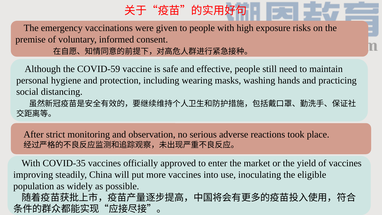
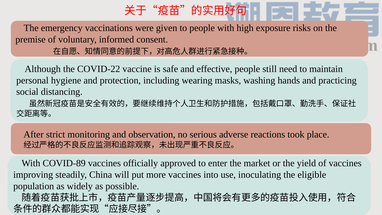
COVID-59: COVID-59 -> COVID-22
COVID-35: COVID-35 -> COVID-89
